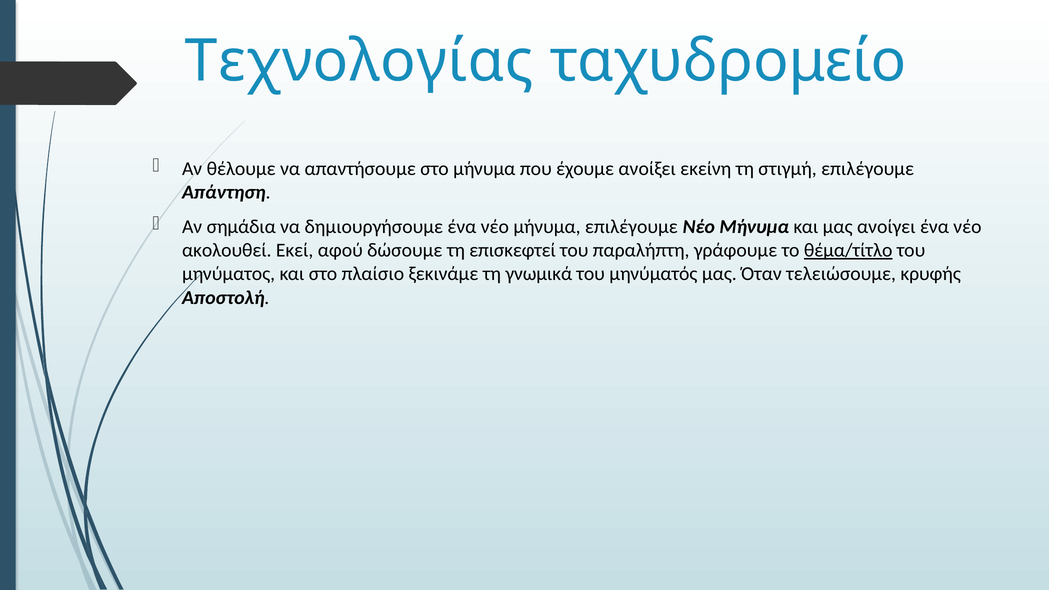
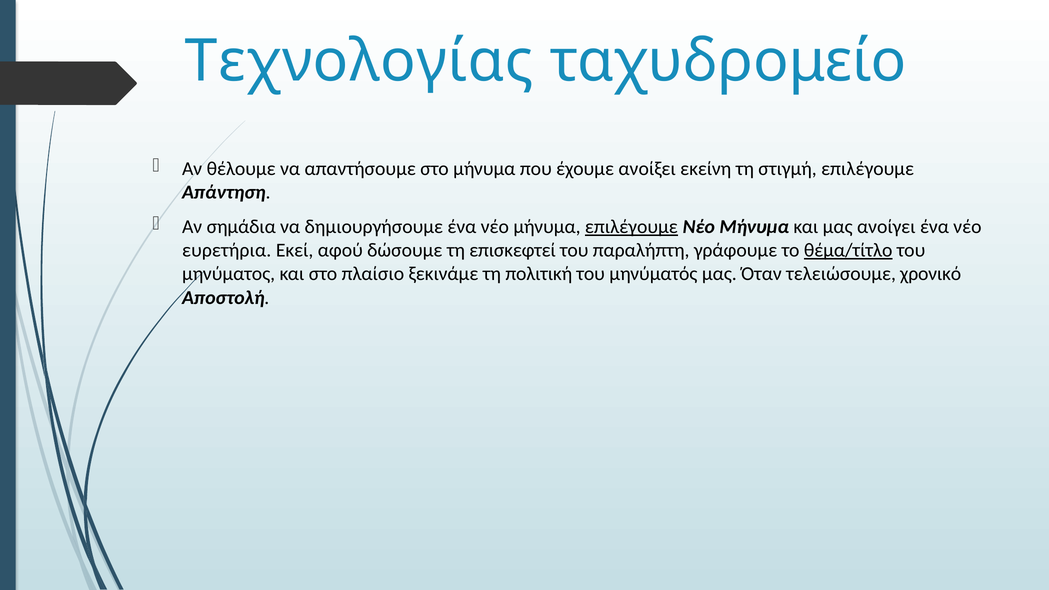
επιλέγουμε at (631, 227) underline: none -> present
ακολουθεί: ακολουθεί -> ευρετήρια
γνωμικά: γνωμικά -> πολιτική
κρυφής: κρυφής -> χρονικό
